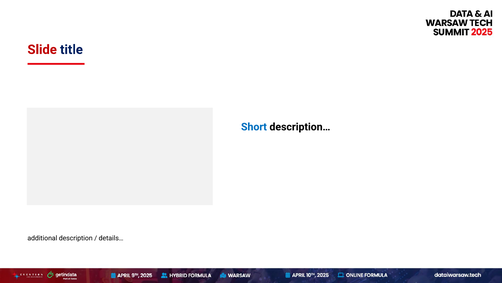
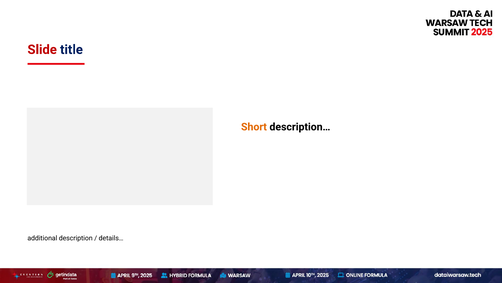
Short colour: blue -> orange
